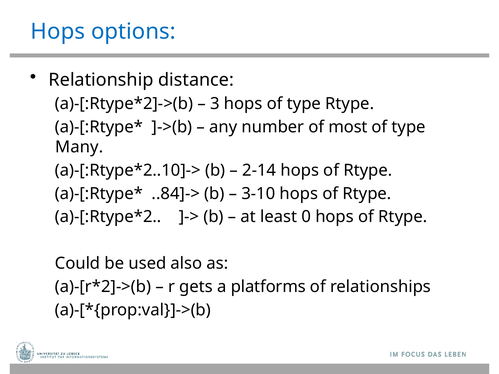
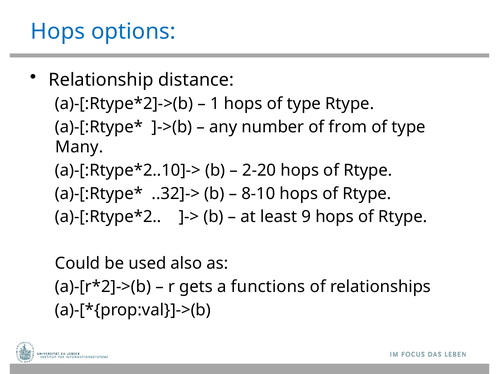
3: 3 -> 1
most: most -> from
2-14: 2-14 -> 2-20
..84]->: ..84]-> -> ..32]->
3-10: 3-10 -> 8-10
0: 0 -> 9
platforms: platforms -> functions
